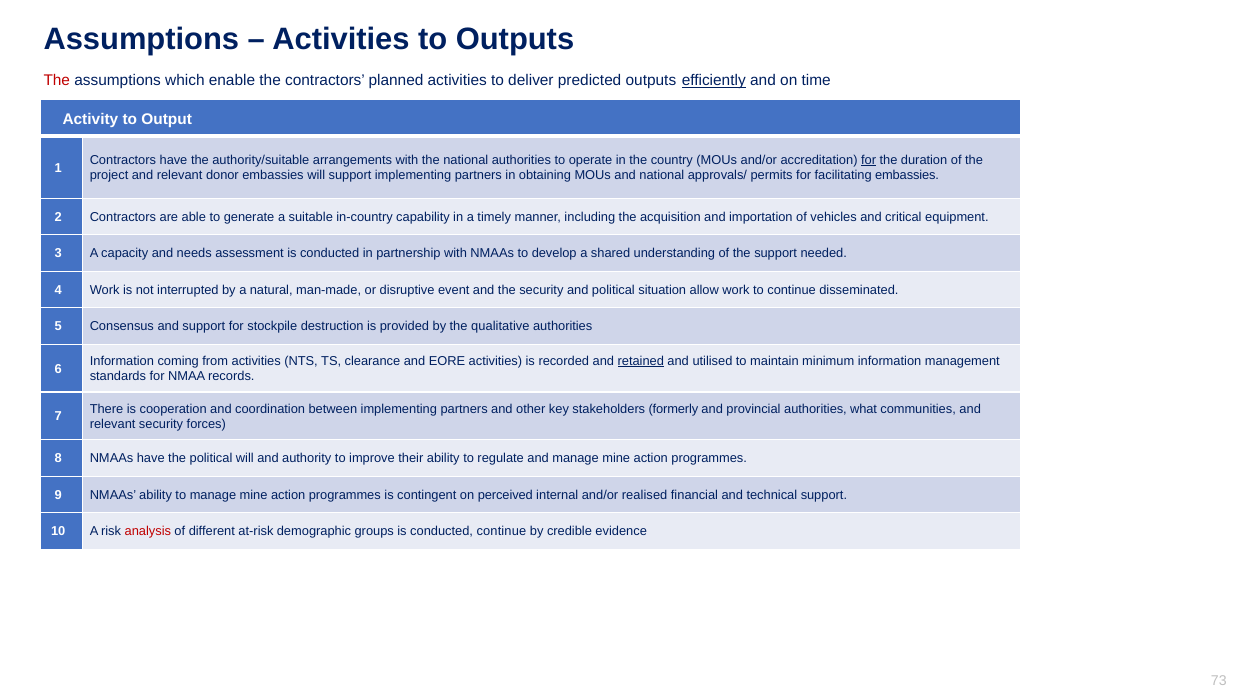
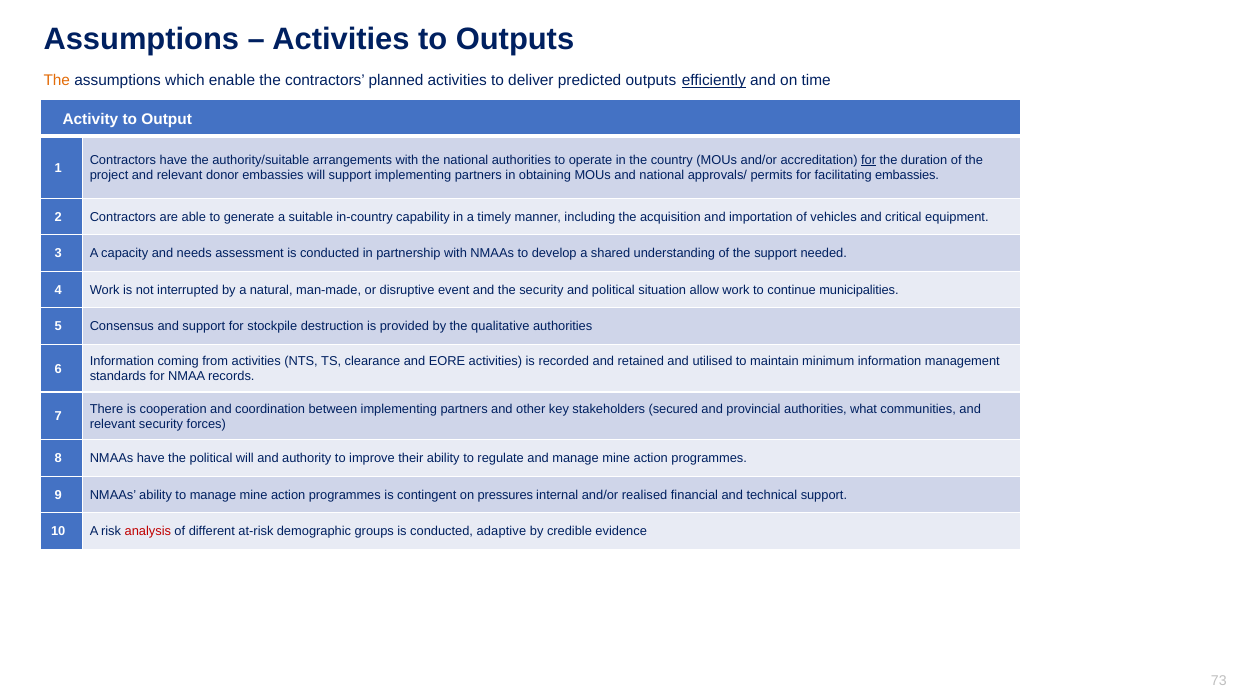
The at (57, 80) colour: red -> orange
disseminated: disseminated -> municipalities
retained underline: present -> none
formerly: formerly -> secured
perceived: perceived -> pressures
conducted continue: continue -> adaptive
